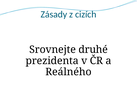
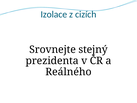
Zásady: Zásady -> Izolace
druhé: druhé -> stejný
